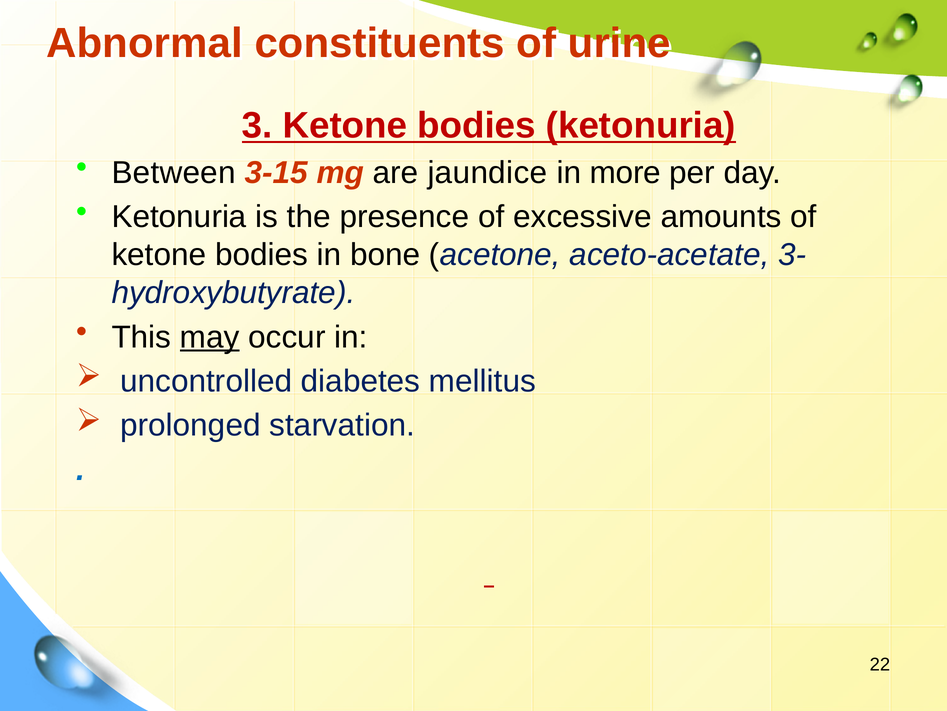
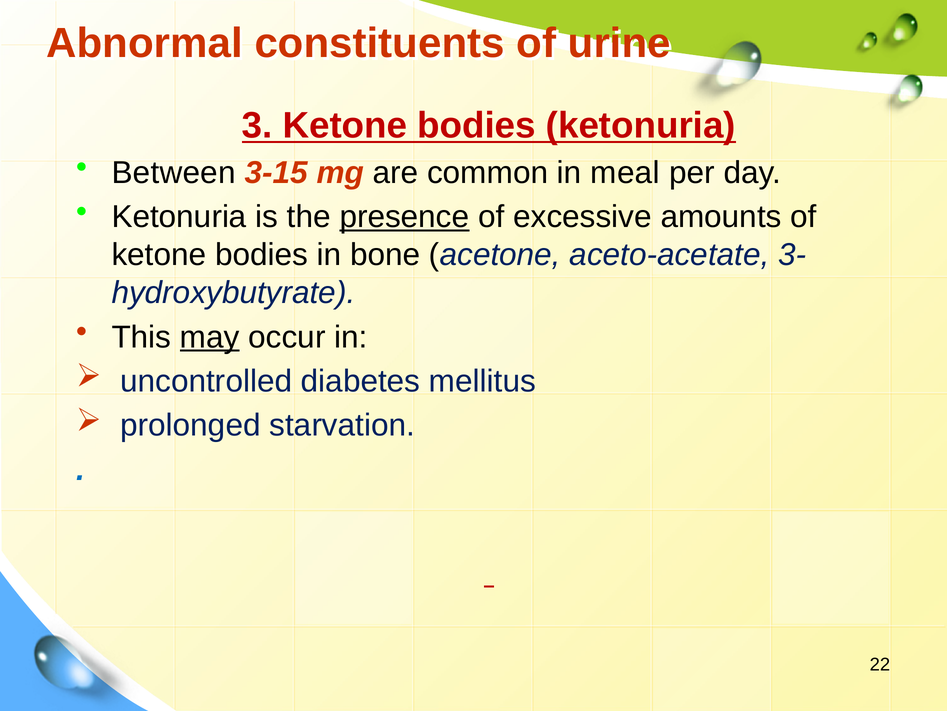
jaundice: jaundice -> common
more: more -> meal
presence underline: none -> present
